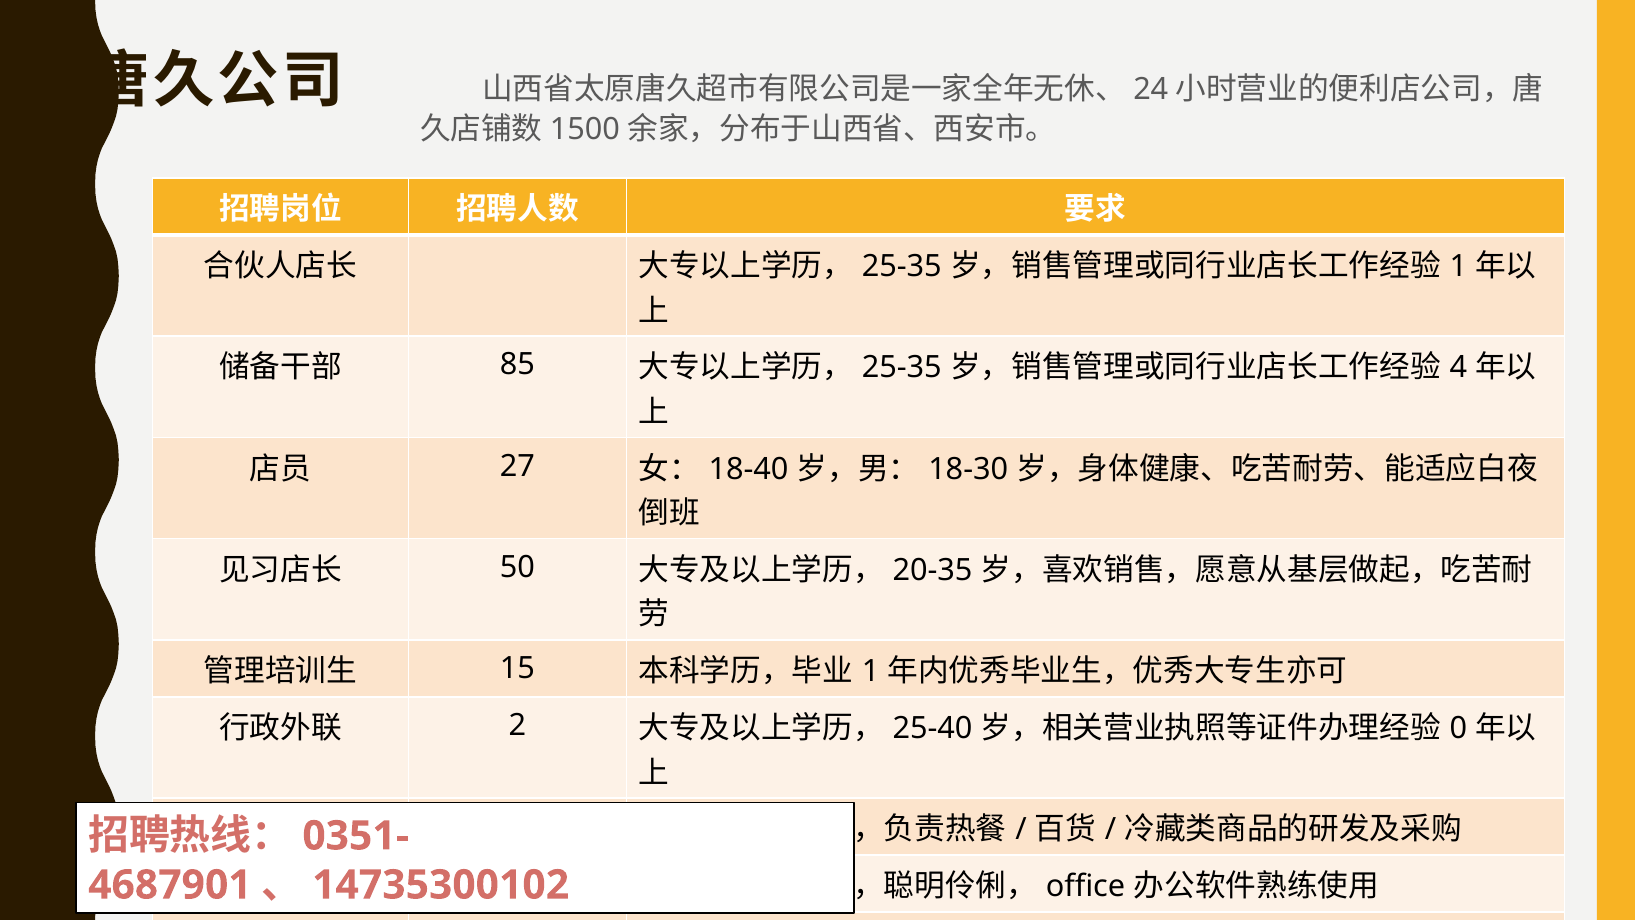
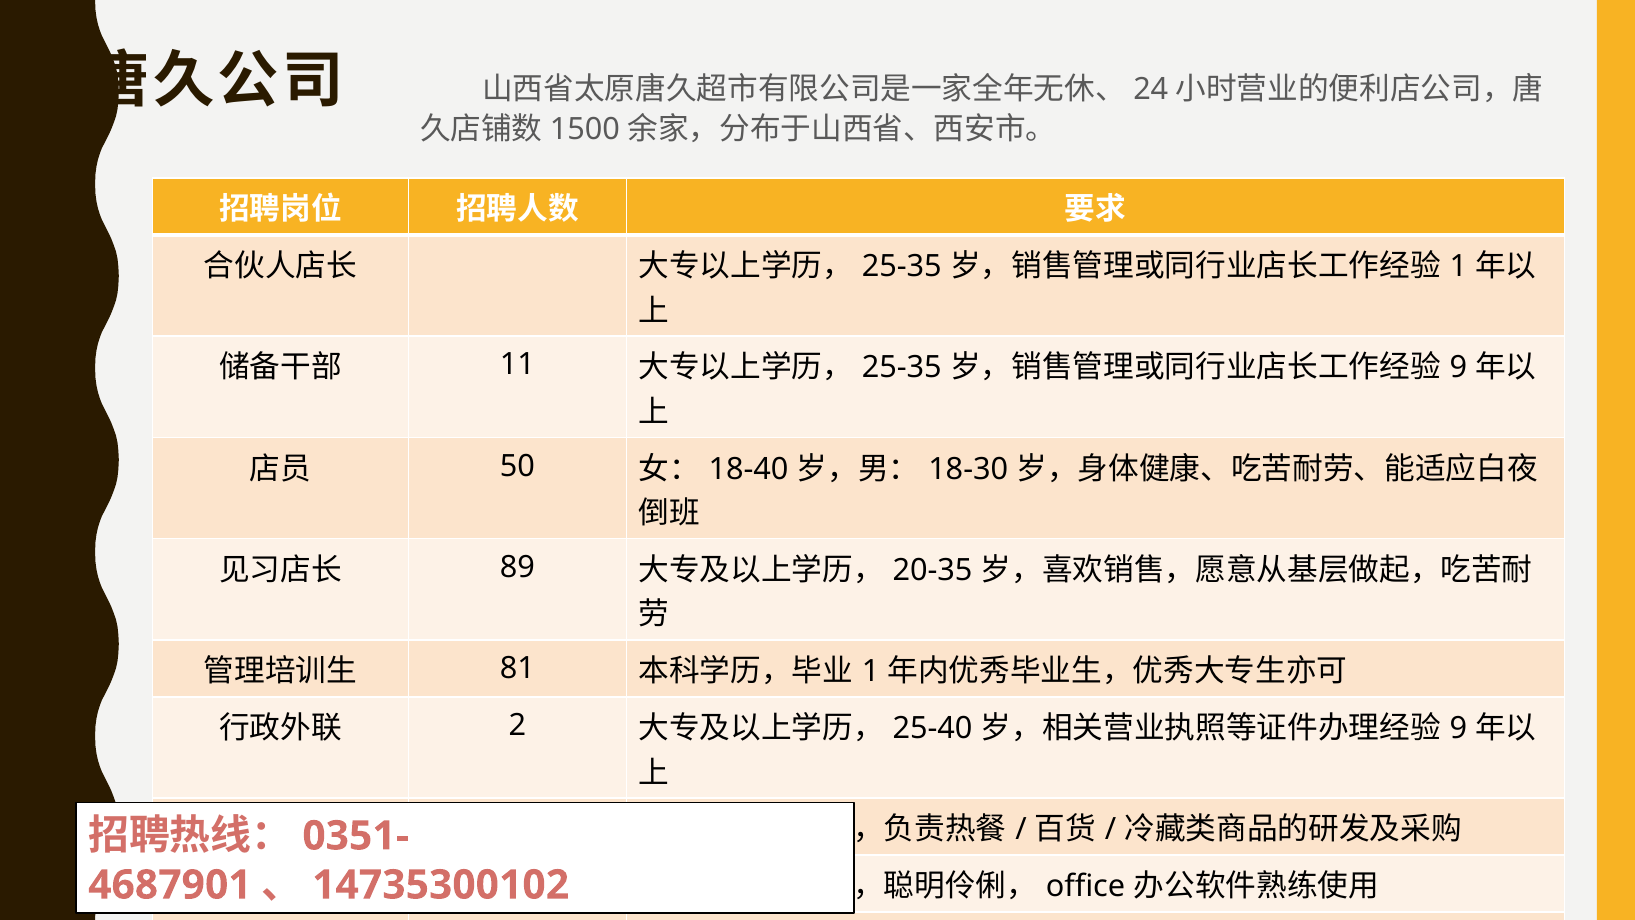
85: 85 -> 11
4 at (1458, 368): 4 -> 9
27: 27 -> 50
50: 50 -> 89
15: 15 -> 81
0 at (1458, 728): 0 -> 9
